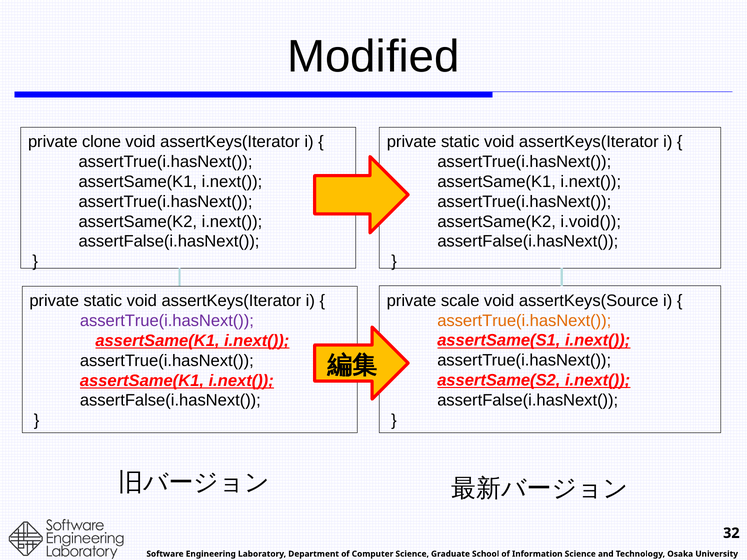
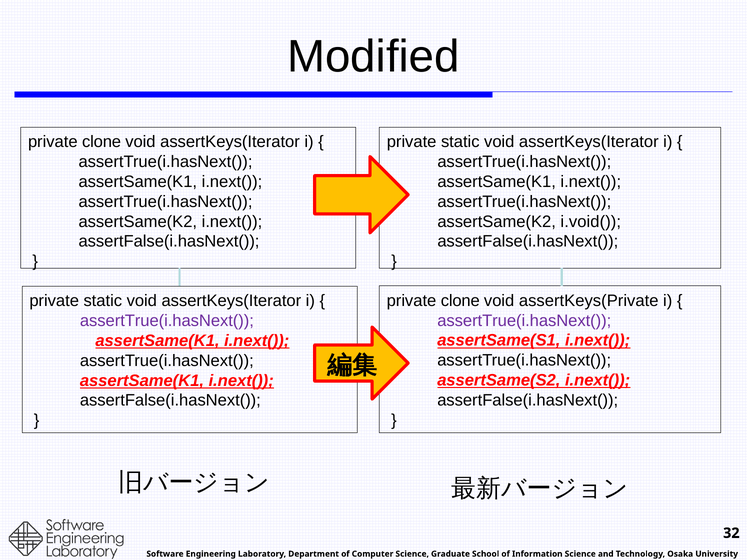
scale at (460, 301): scale -> clone
assertKeys(Source: assertKeys(Source -> assertKeys(Private
assertTrue(i.hasNext( at (524, 321) colour: orange -> purple
